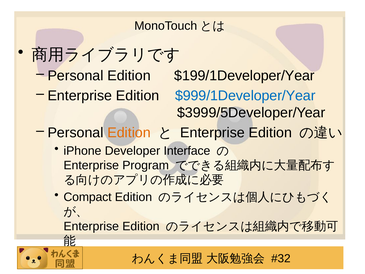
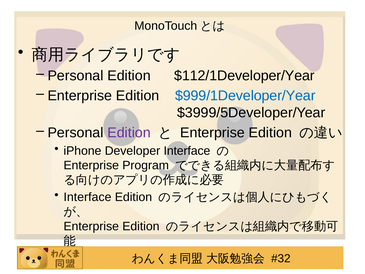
$199/1Developer/Year: $199/1Developer/Year -> $112/1Developer/Year
Edition at (129, 132) colour: orange -> purple
Compact at (88, 197): Compact -> Interface
